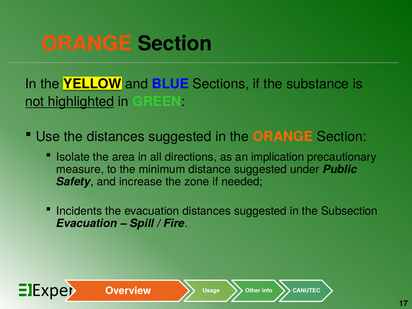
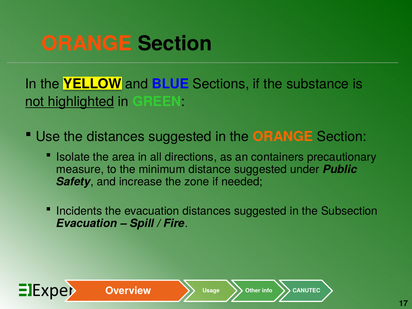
implication: implication -> containers
